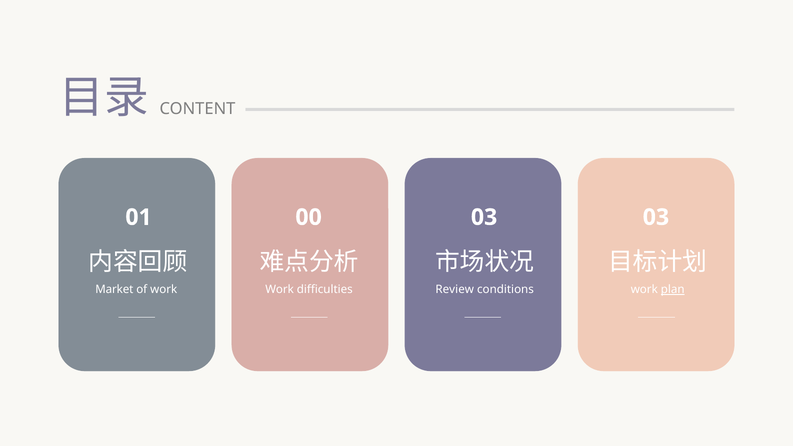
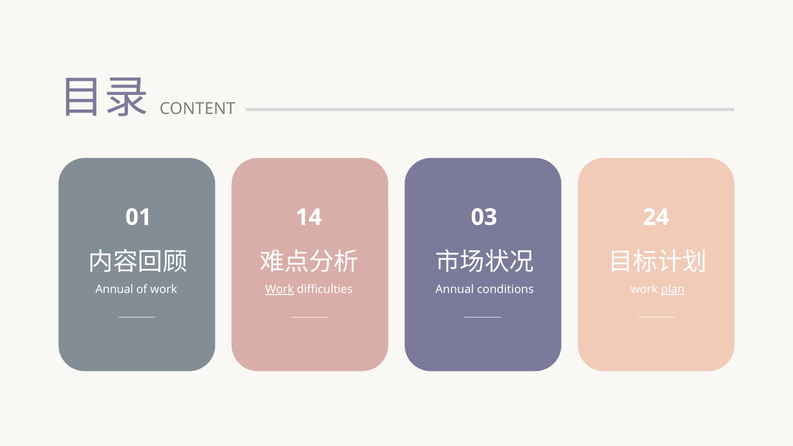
00: 00 -> 14
03 03: 03 -> 24
Market at (114, 290): Market -> Annual
Work at (280, 290) underline: none -> present
Review at (455, 290): Review -> Annual
